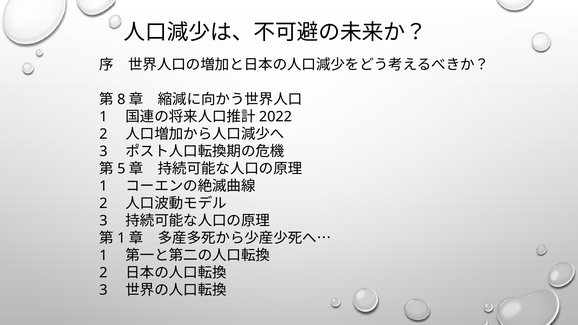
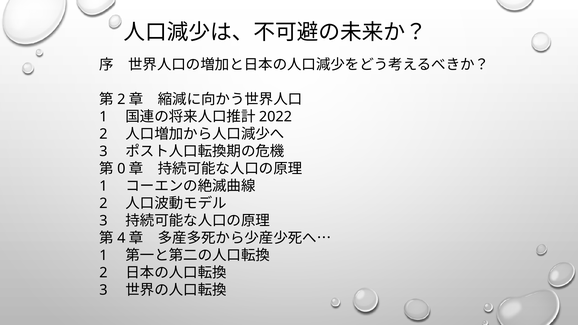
8 at (121, 99): 8 -> 2
5: 5 -> 0
1 at (121, 238): 1 -> 4
